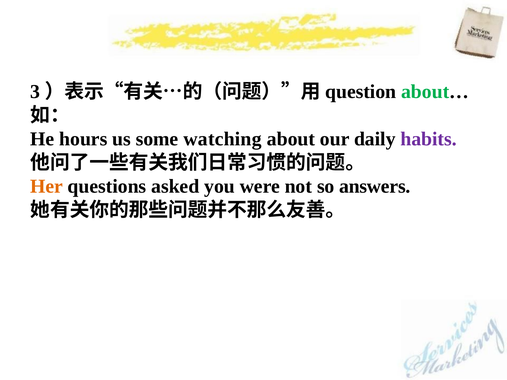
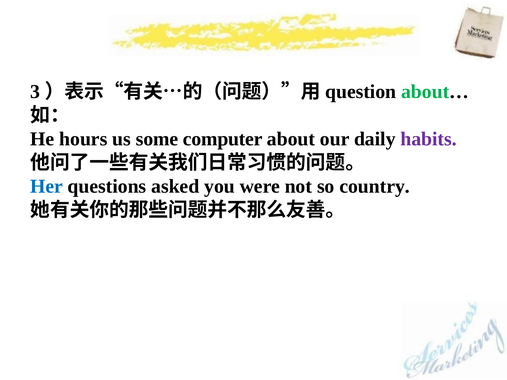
watching: watching -> computer
Her colour: orange -> blue
answers: answers -> country
